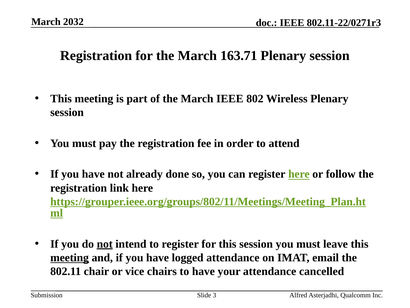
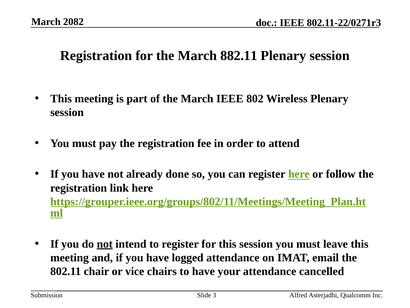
2032: 2032 -> 2082
163.71: 163.71 -> 882.11
meeting at (70, 257) underline: present -> none
